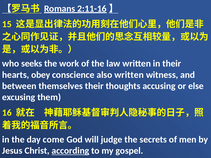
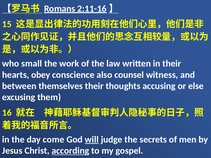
seeks: seeks -> small
also written: written -> counsel
will underline: none -> present
